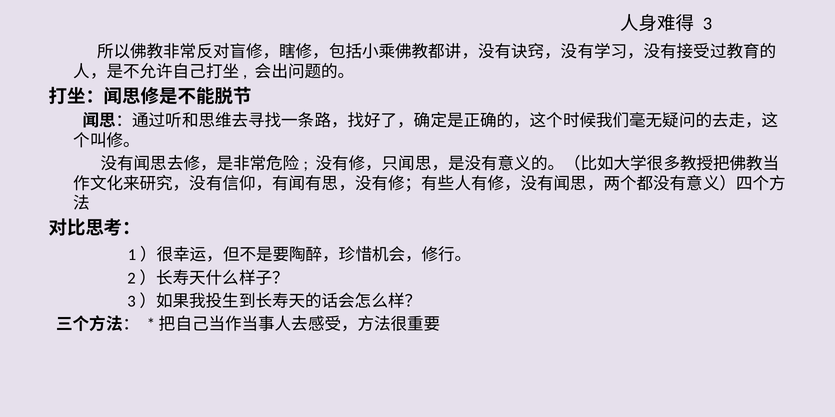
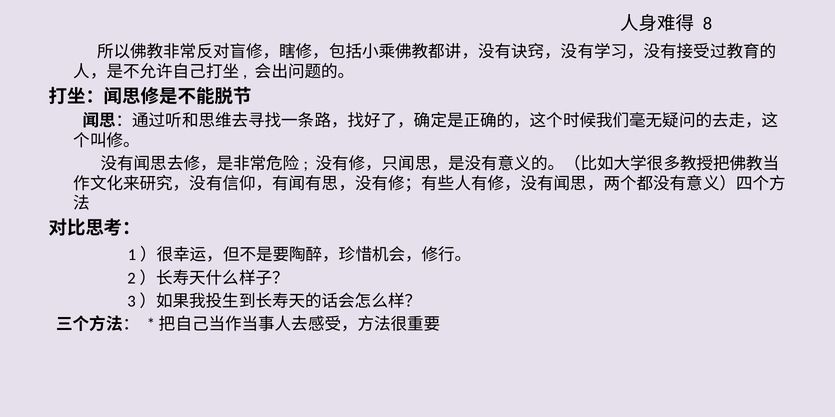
3: 3 -> 8
